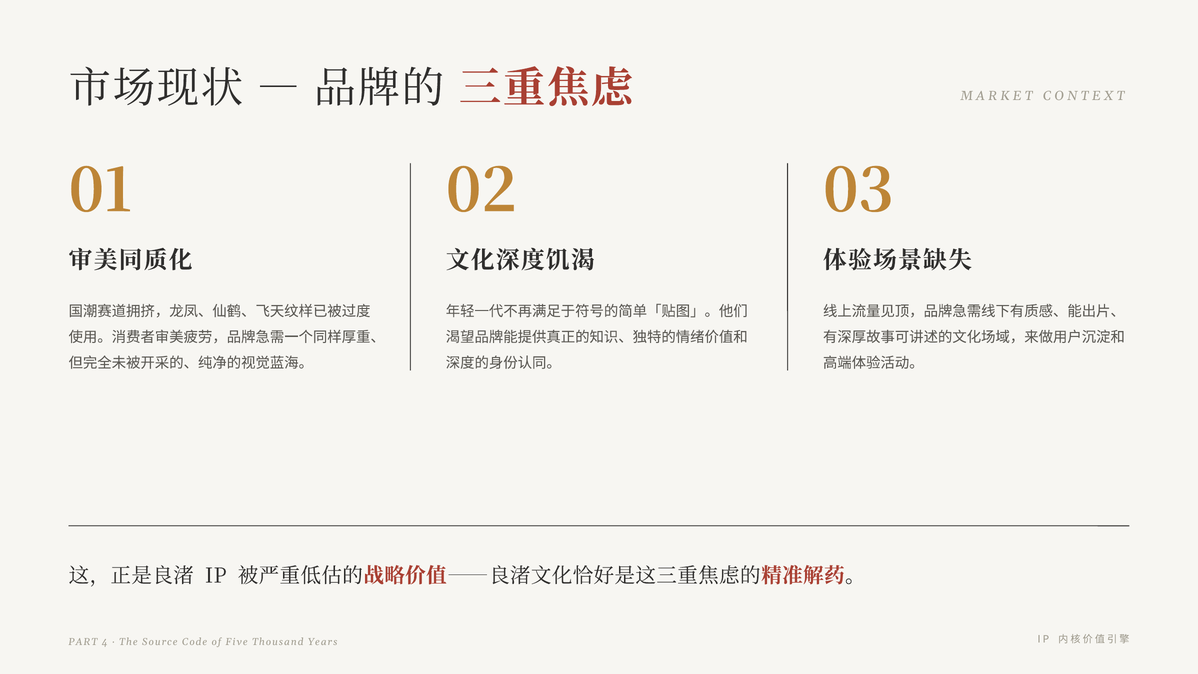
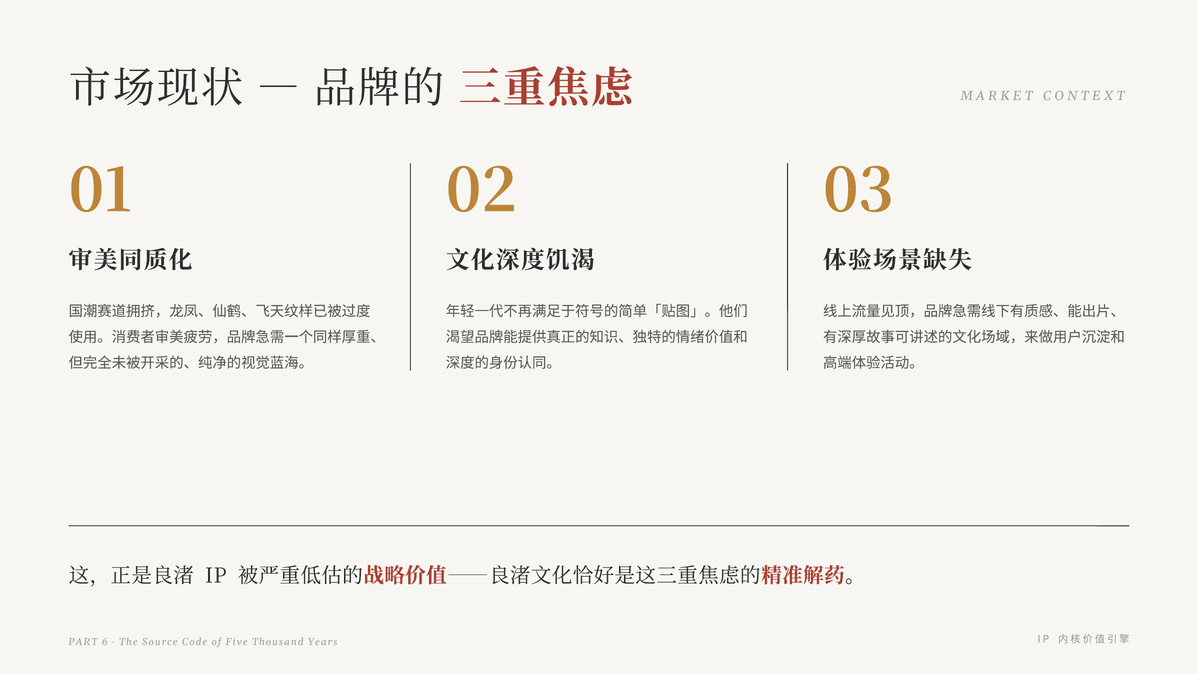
4: 4 -> 6
